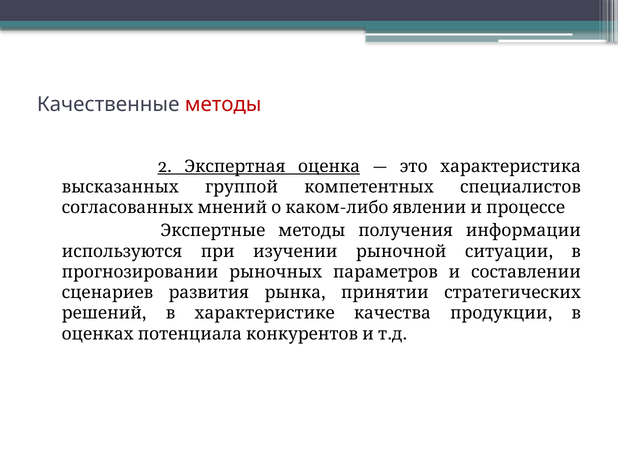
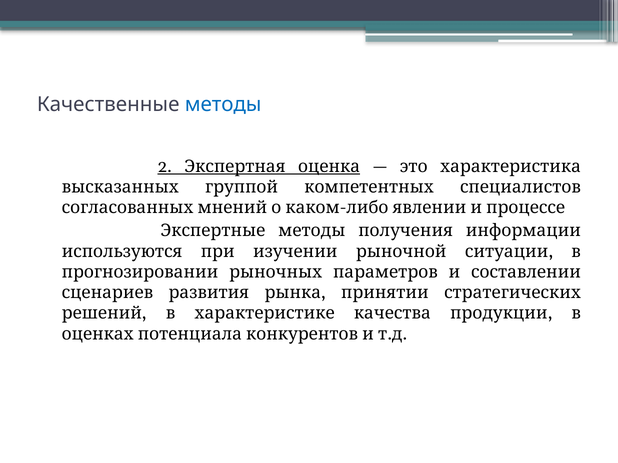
методы at (223, 104) colour: red -> blue
